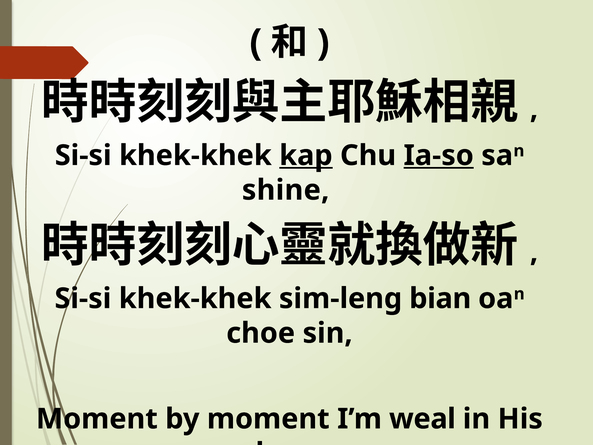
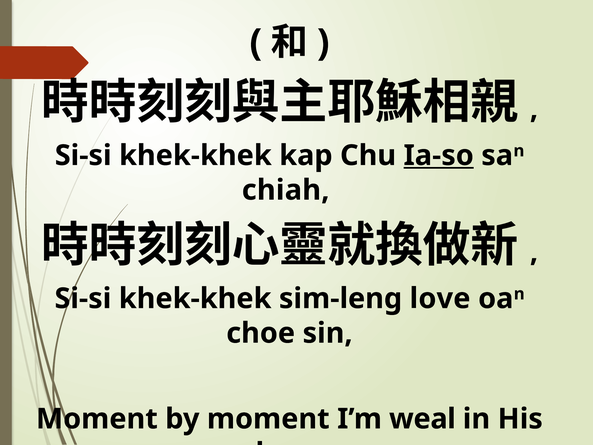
kap underline: present -> none
shine: shine -> chiah
sim-leng bian: bian -> love
